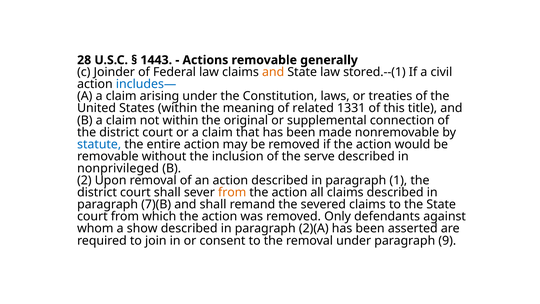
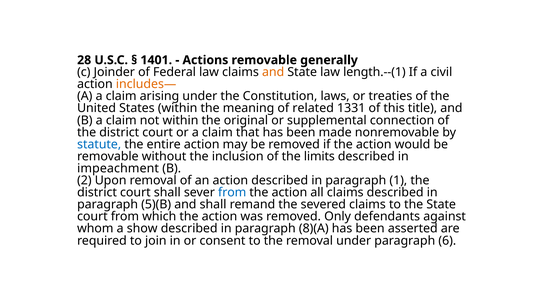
1443: 1443 -> 1401
stored.--(1: stored.--(1 -> length.--(1
includes— colour: blue -> orange
serve: serve -> limits
nonprivileged: nonprivileged -> impeachment
from at (232, 192) colour: orange -> blue
7)(B: 7)(B -> 5)(B
2)(A: 2)(A -> 8)(A
9: 9 -> 6
